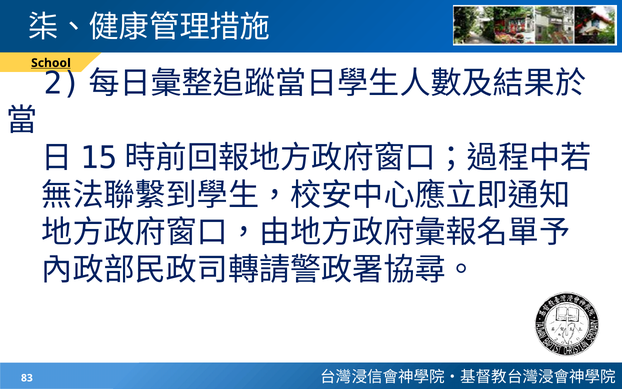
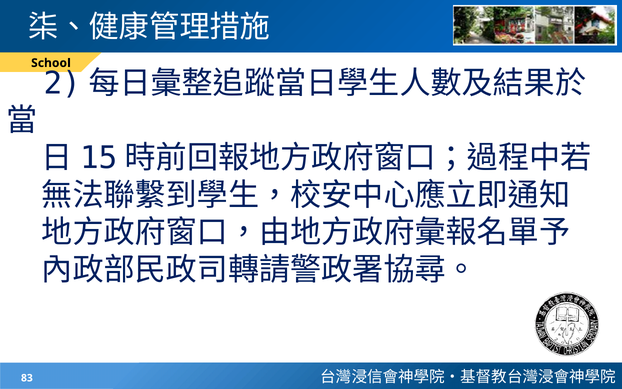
School underline: present -> none
